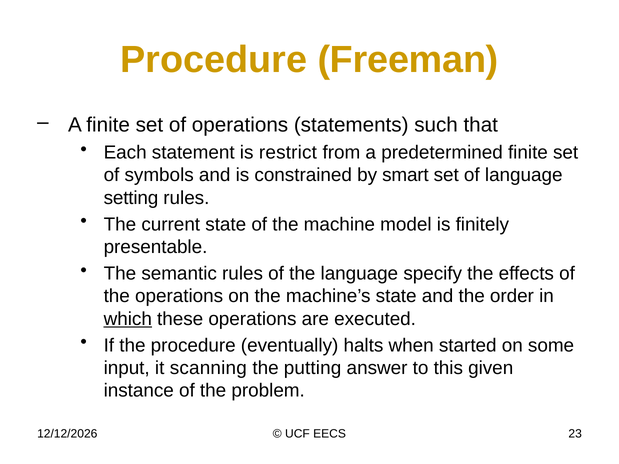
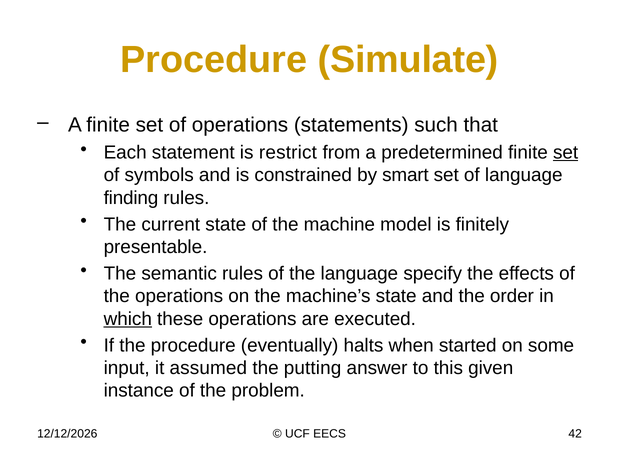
Freeman: Freeman -> Simulate
set at (566, 153) underline: none -> present
setting: setting -> finding
scanning: scanning -> assumed
23: 23 -> 42
